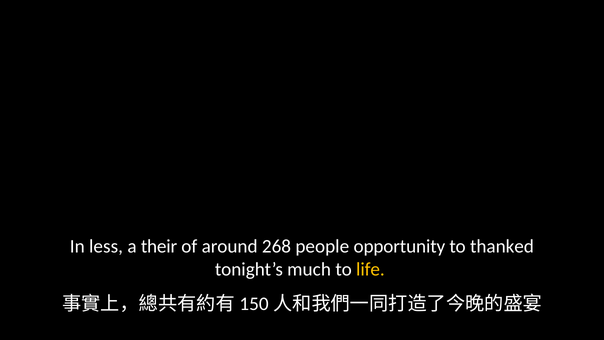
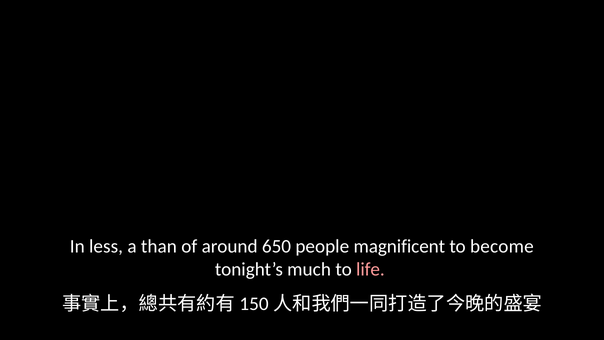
their: their -> than
268: 268 -> 650
opportunity: opportunity -> magnificent
thanked: thanked -> become
life colour: yellow -> pink
